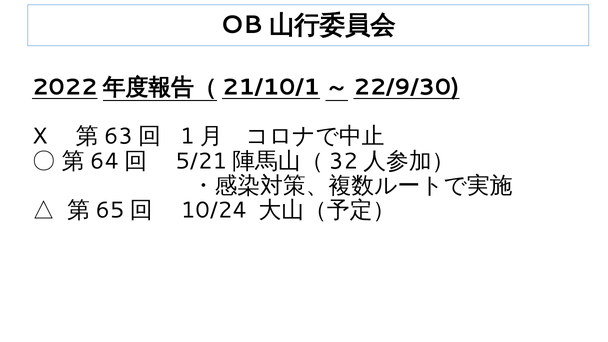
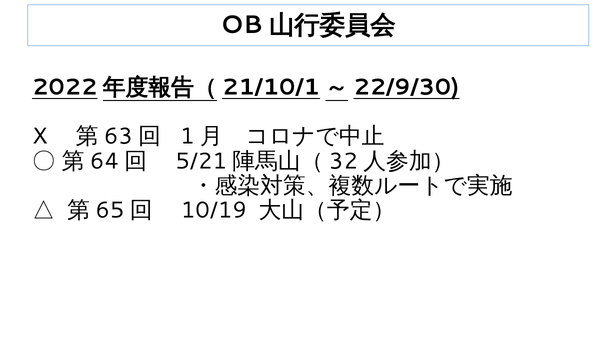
10/24: 10/24 -> 10/19
